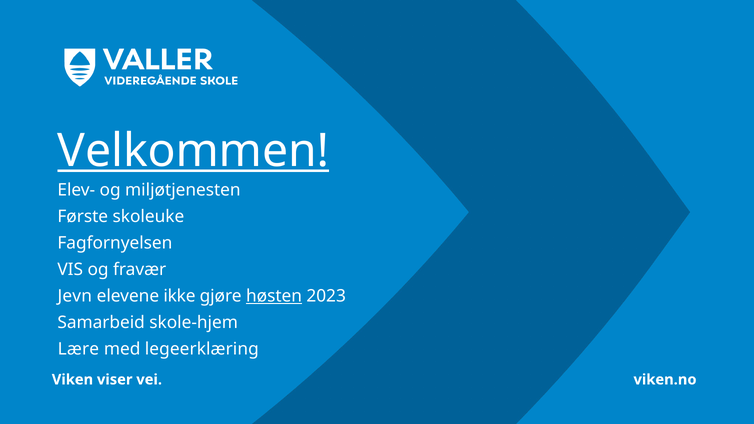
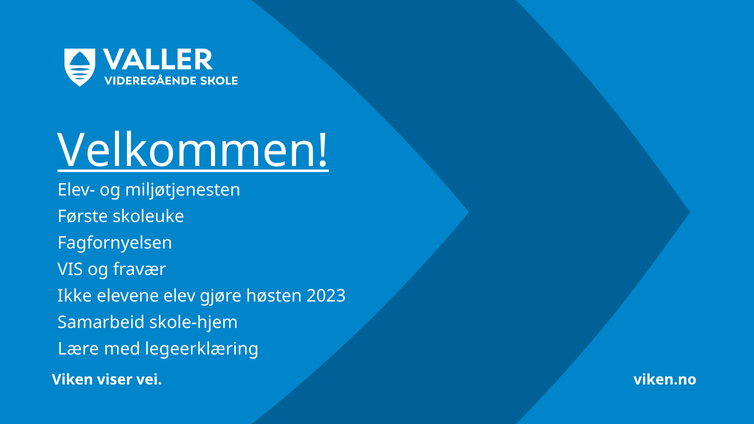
Jevn: Jevn -> Ikke
ikke: ikke -> elev
høsten underline: present -> none
